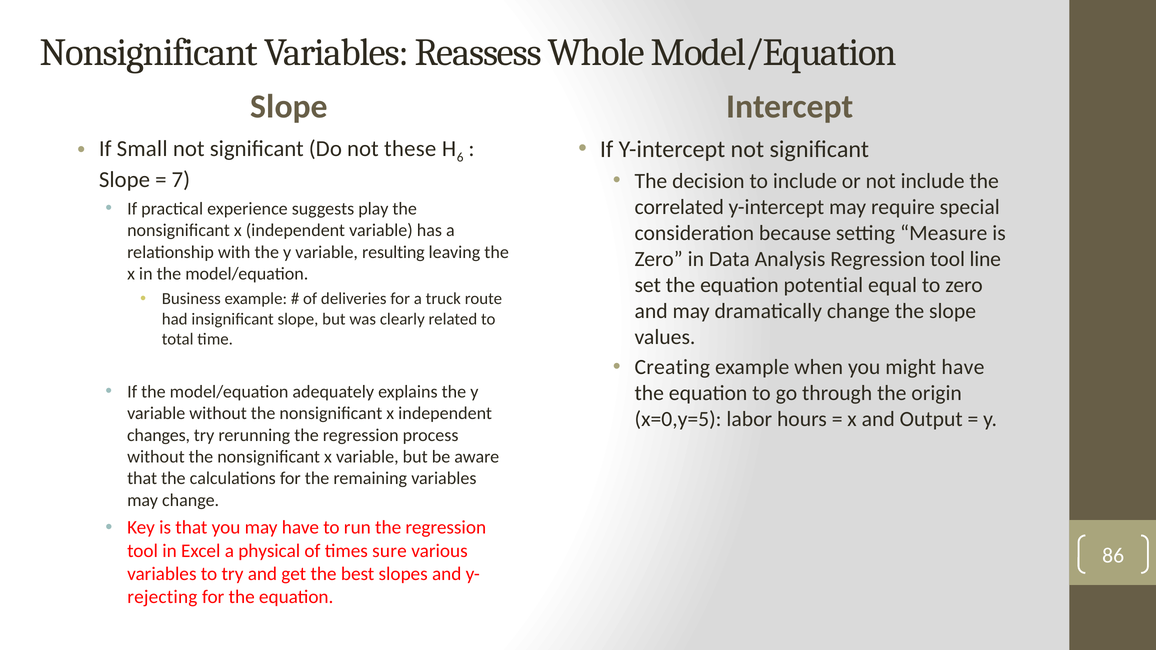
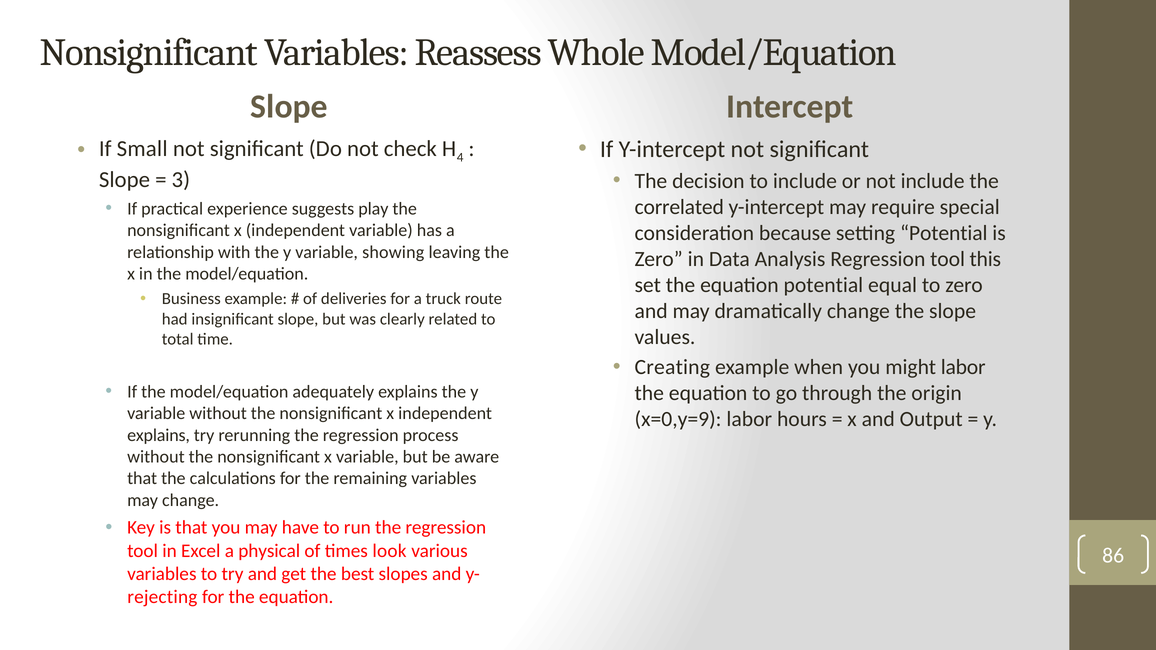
these: these -> check
6: 6 -> 4
7: 7 -> 3
setting Measure: Measure -> Potential
resulting: resulting -> showing
line: line -> this
might have: have -> labor
x=0,y=5: x=0,y=5 -> x=0,y=9
changes at (159, 435): changes -> explains
sure: sure -> look
